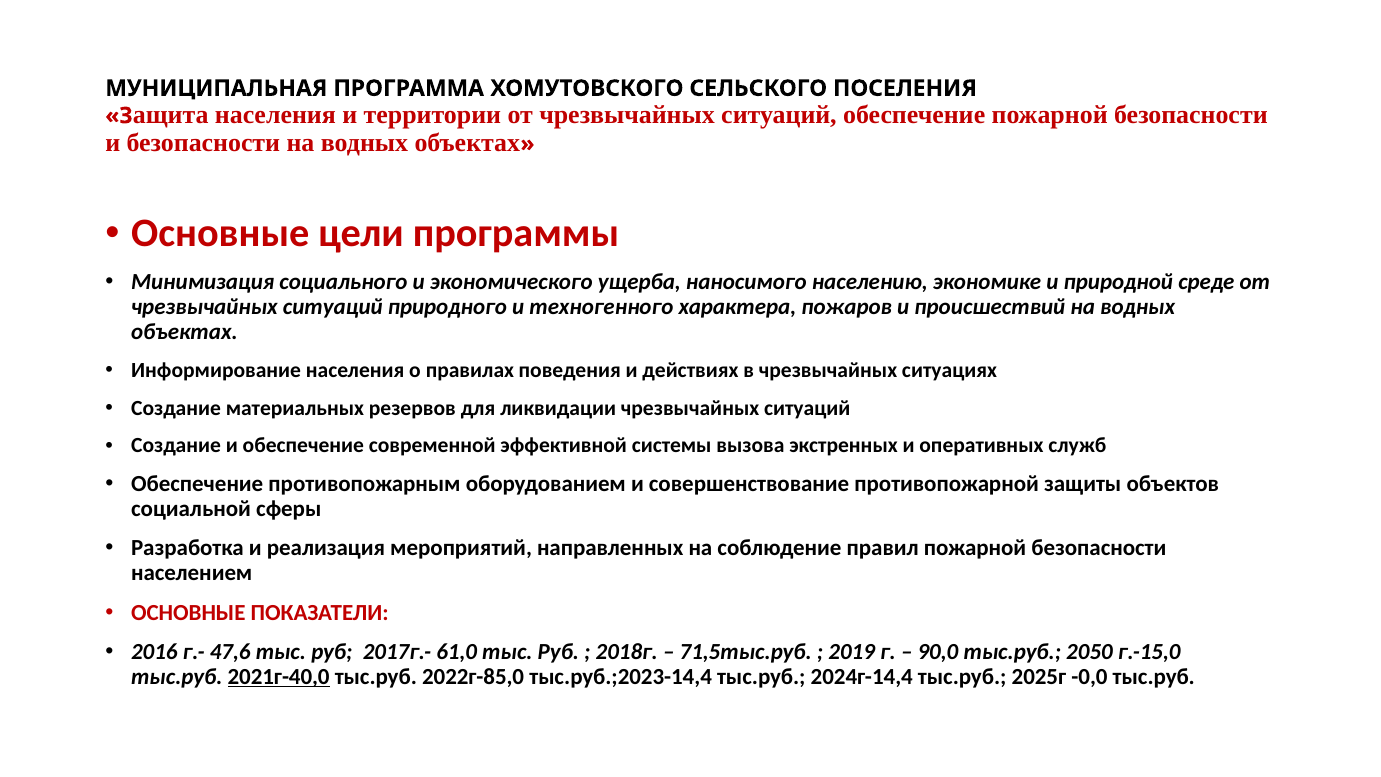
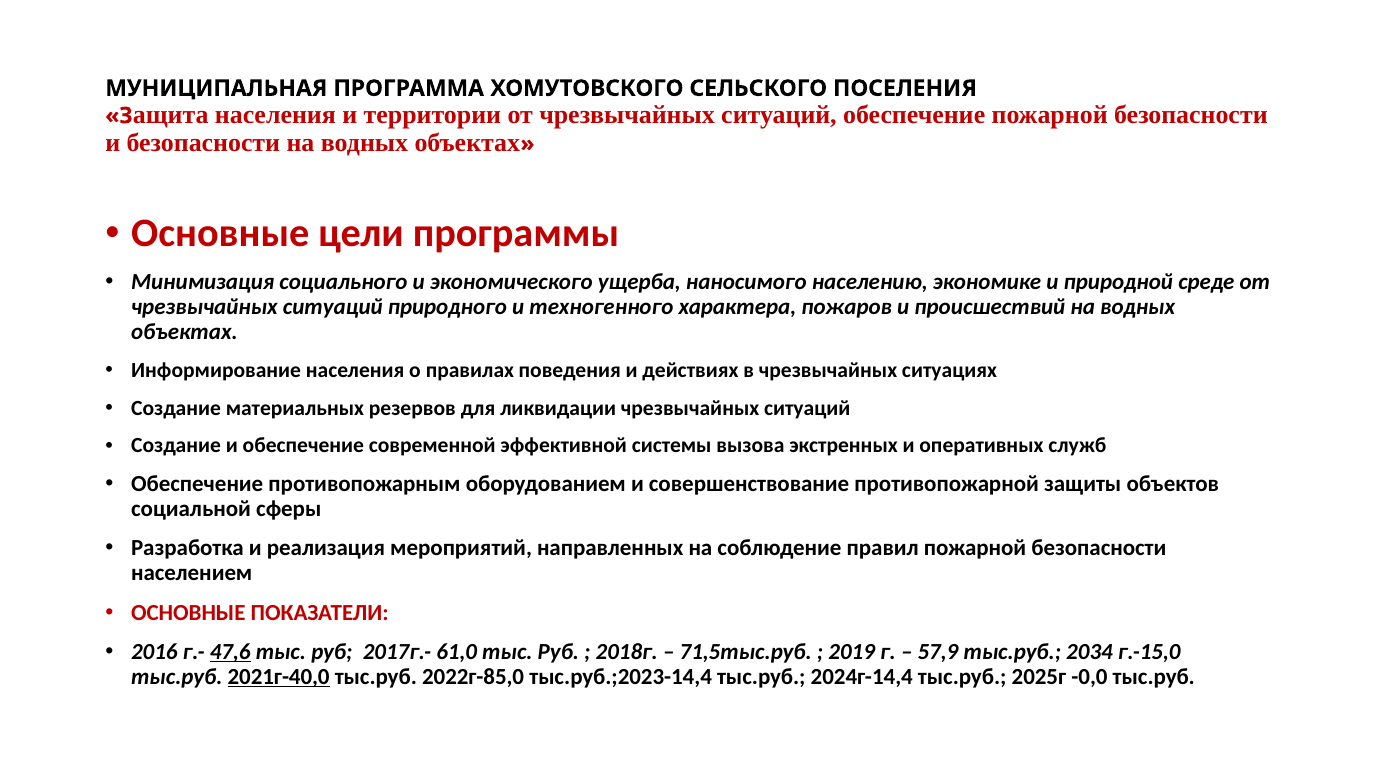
47,6 underline: none -> present
90,0: 90,0 -> 57,9
2050: 2050 -> 2034
